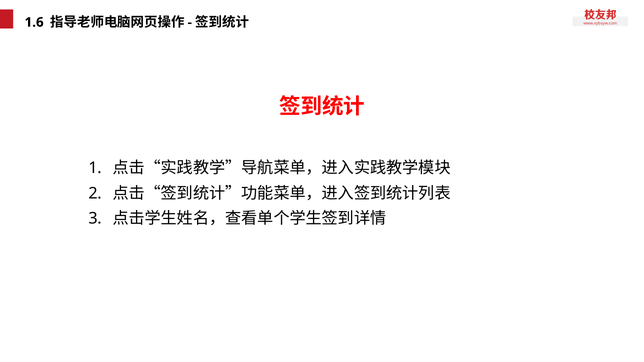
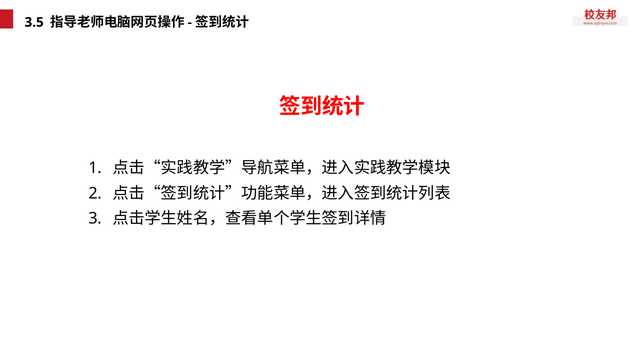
1.6: 1.6 -> 3.5
